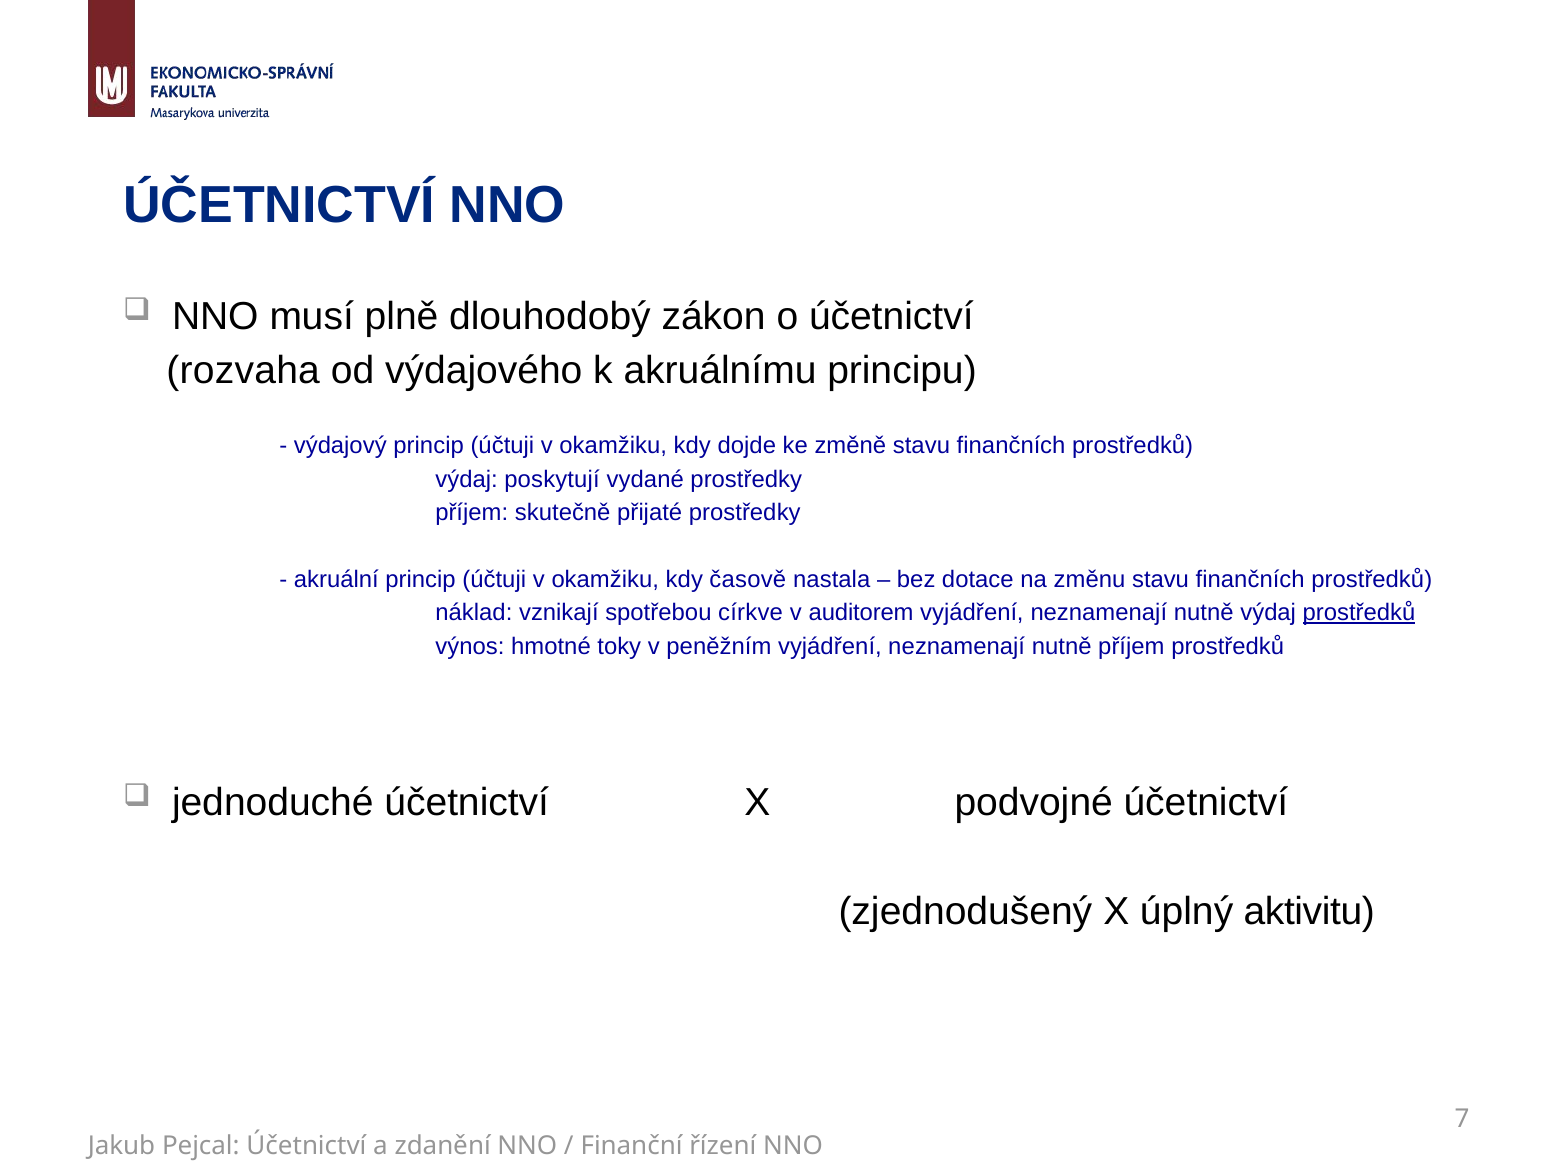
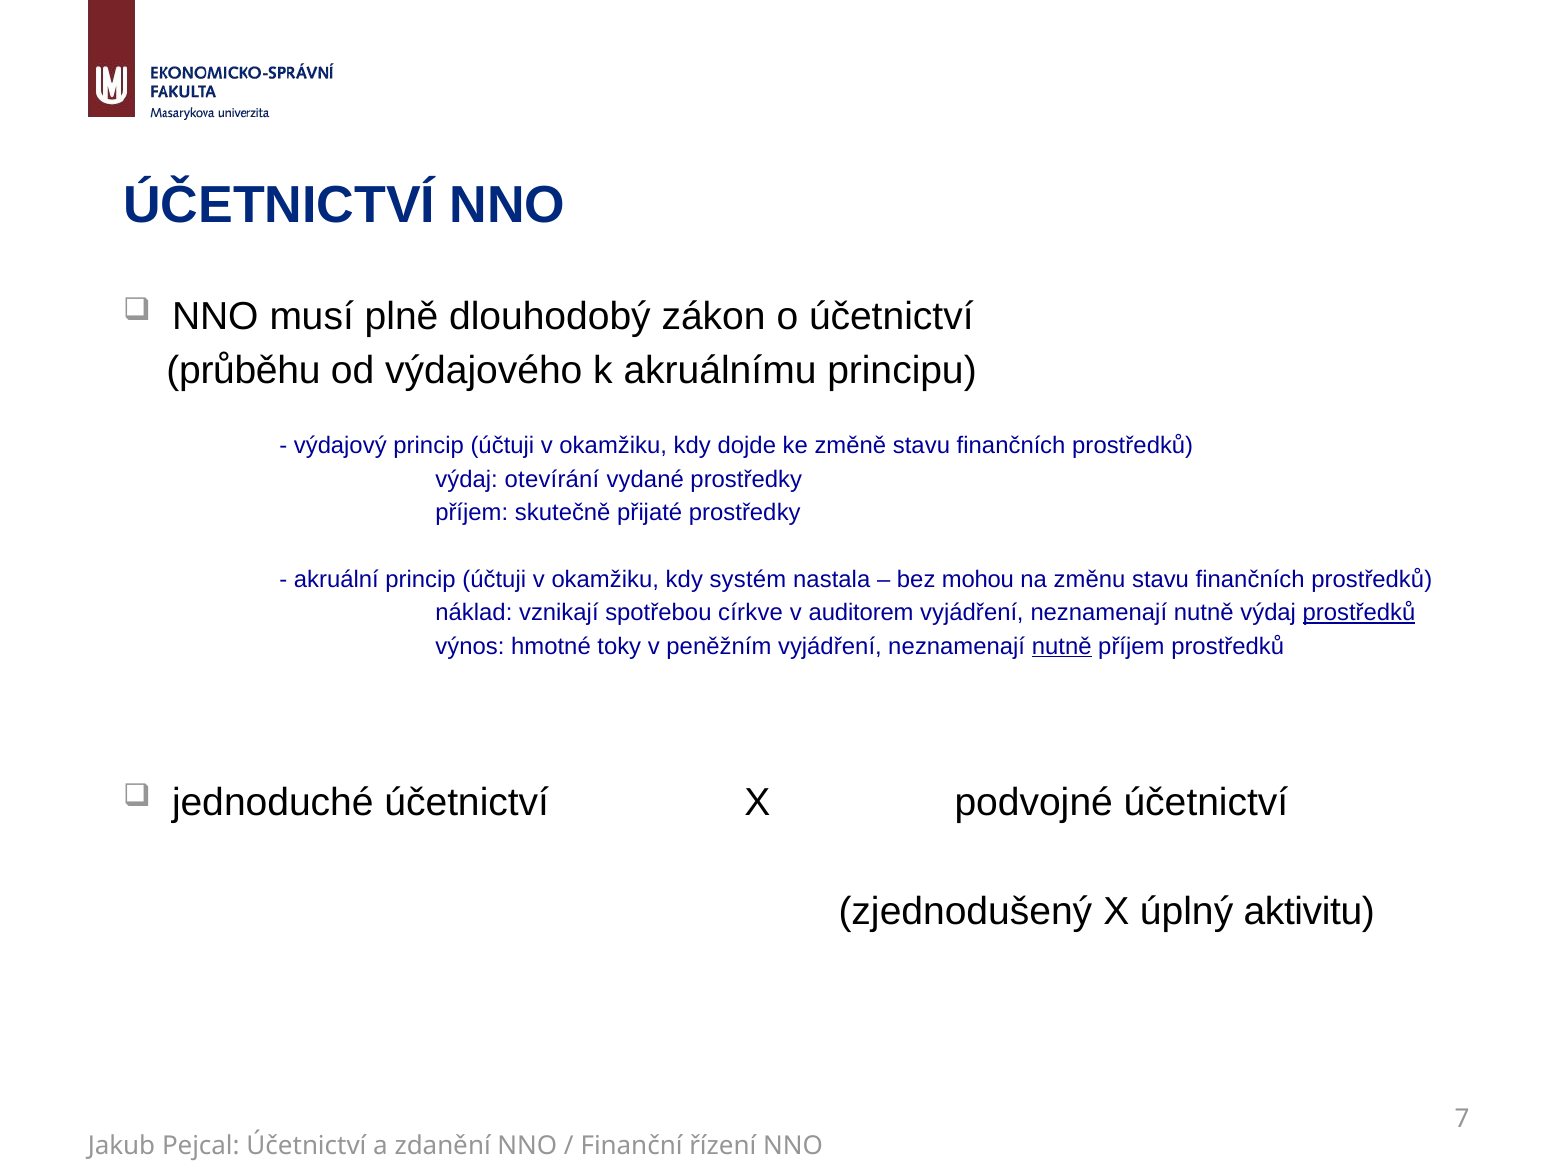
rozvaha: rozvaha -> průběhu
poskytují: poskytují -> otevírání
časově: časově -> systém
dotace: dotace -> mohou
nutně at (1062, 646) underline: none -> present
